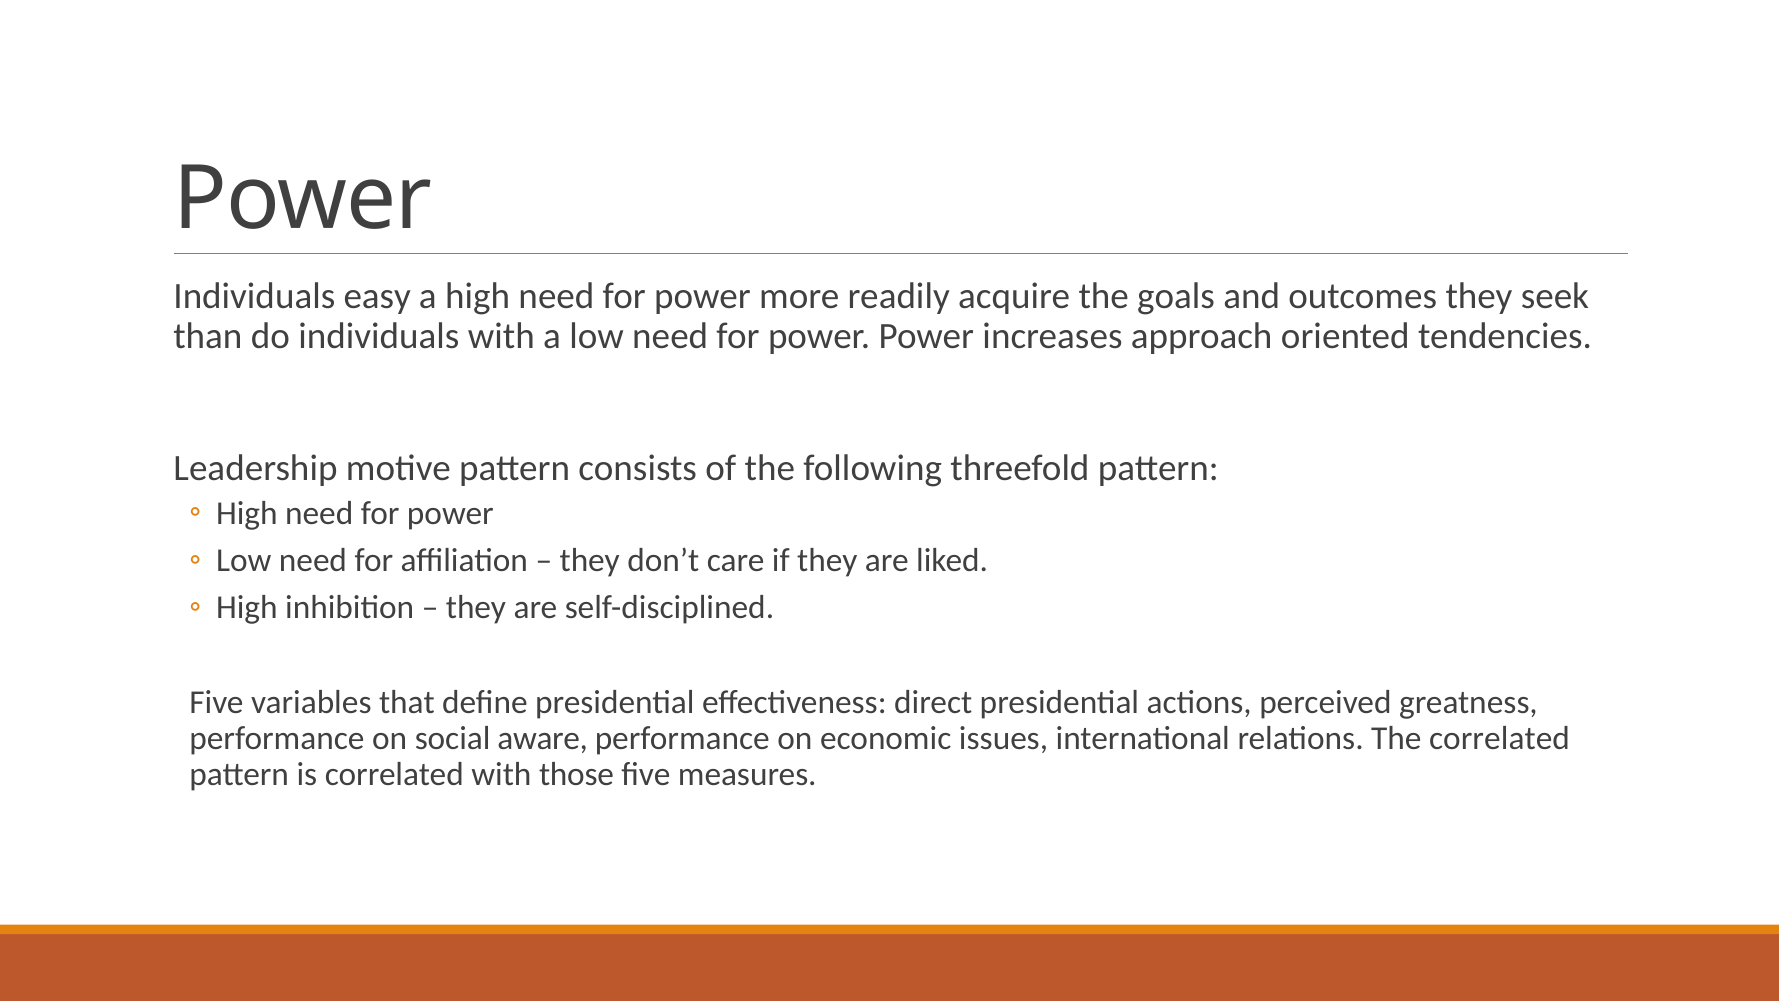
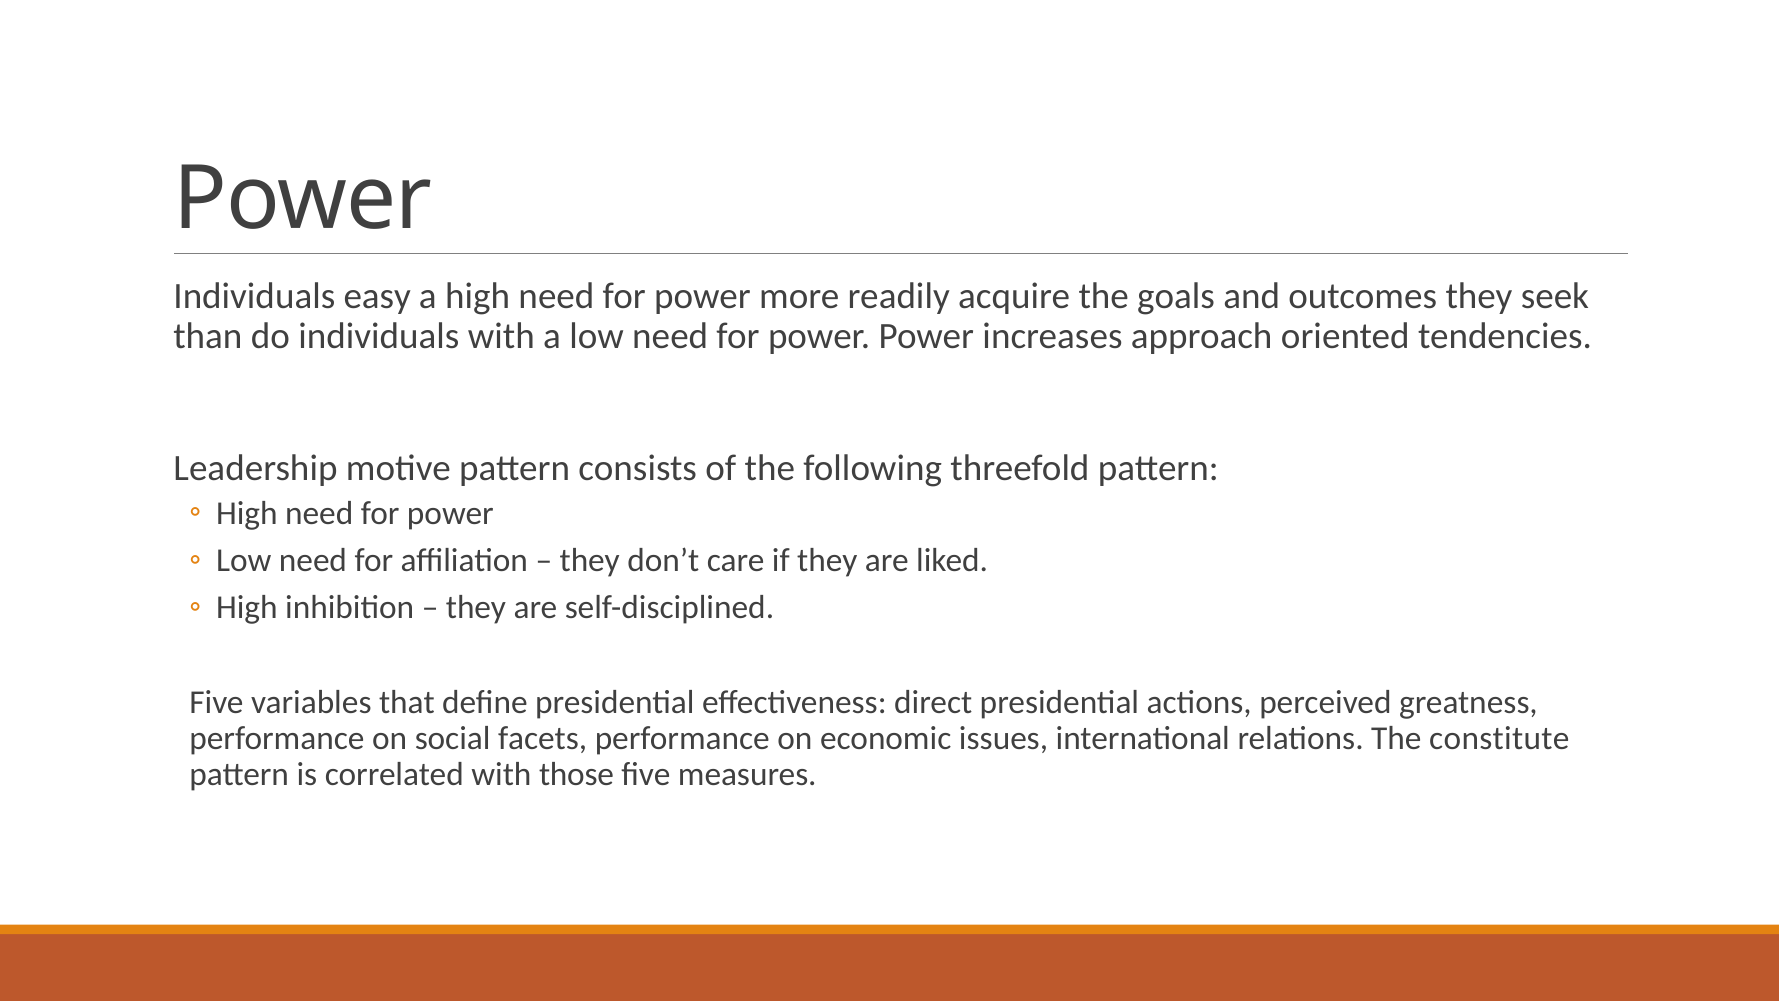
aware: aware -> facets
The correlated: correlated -> constitute
